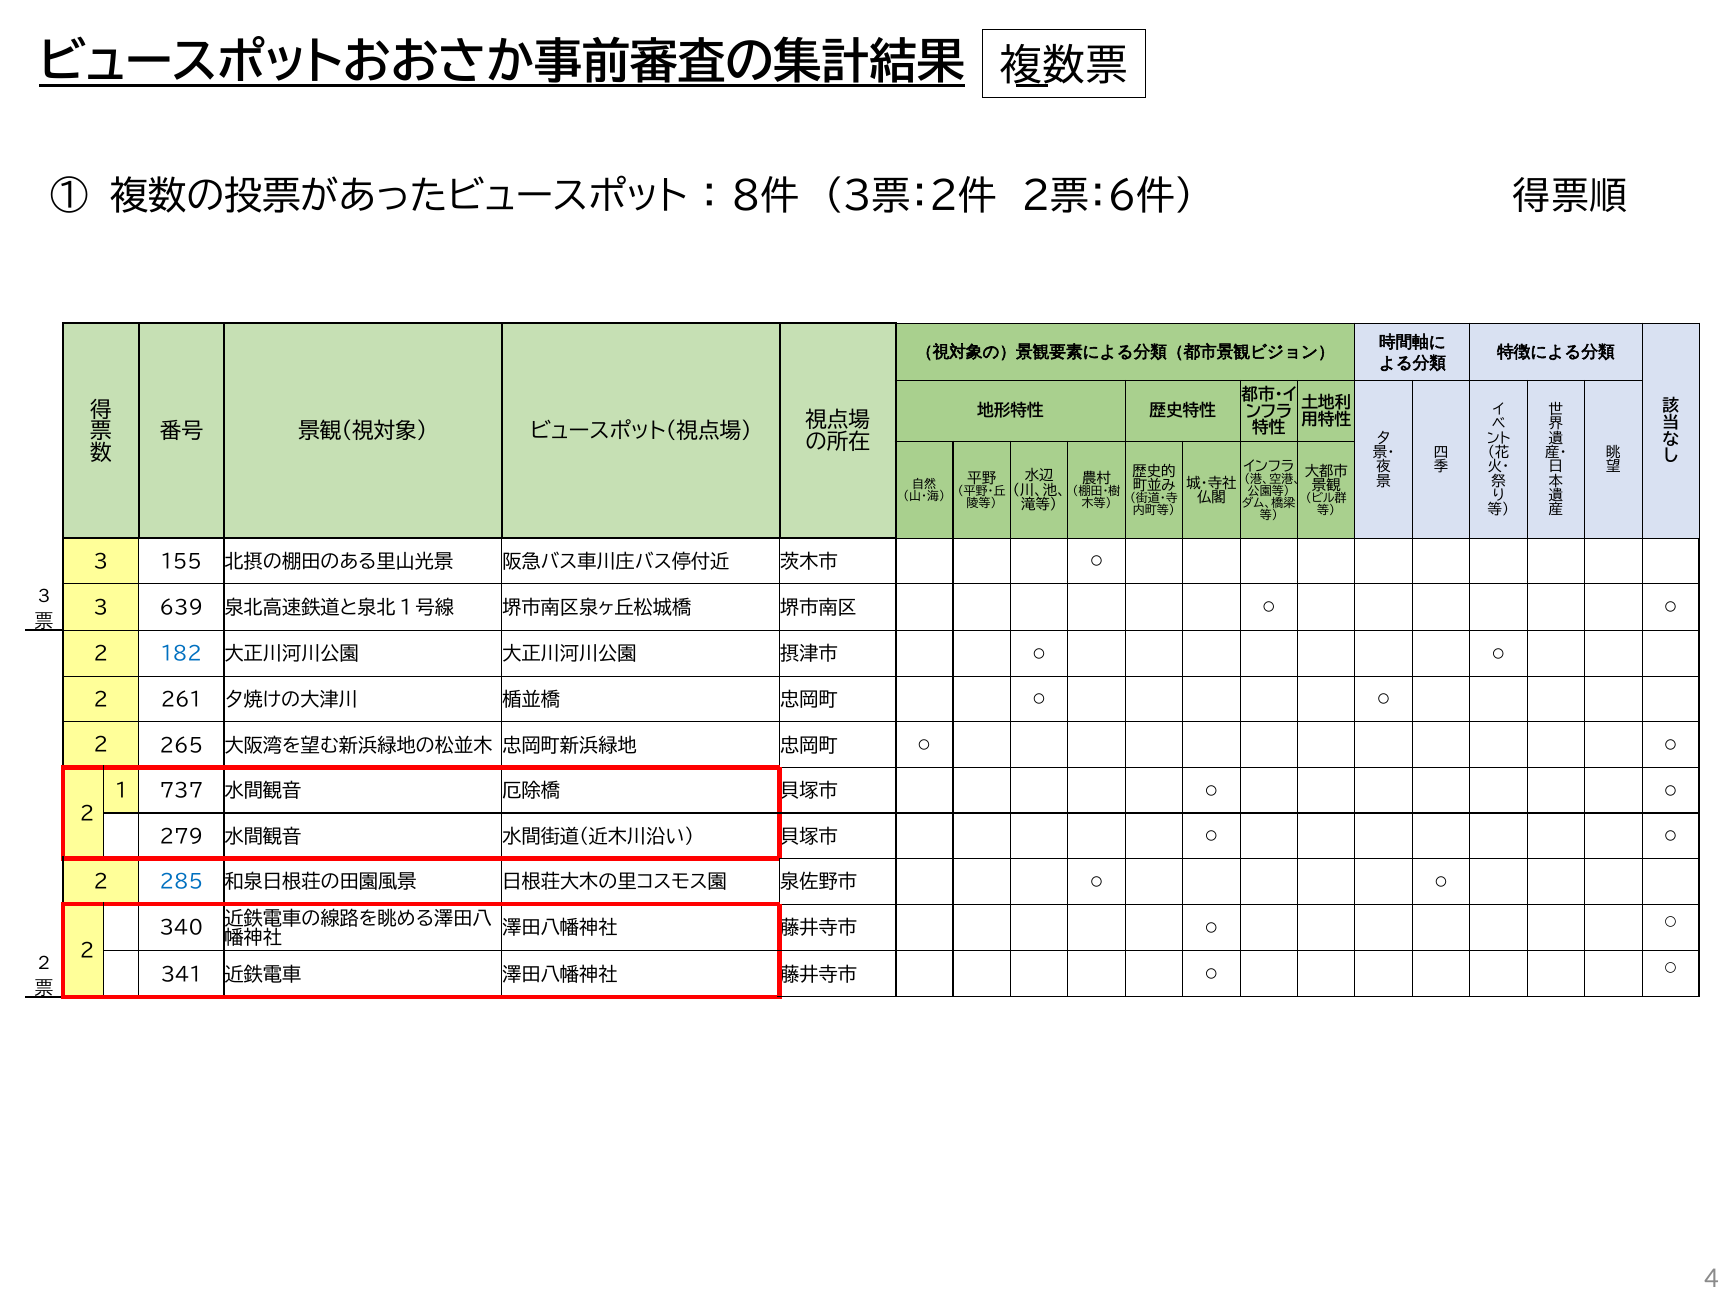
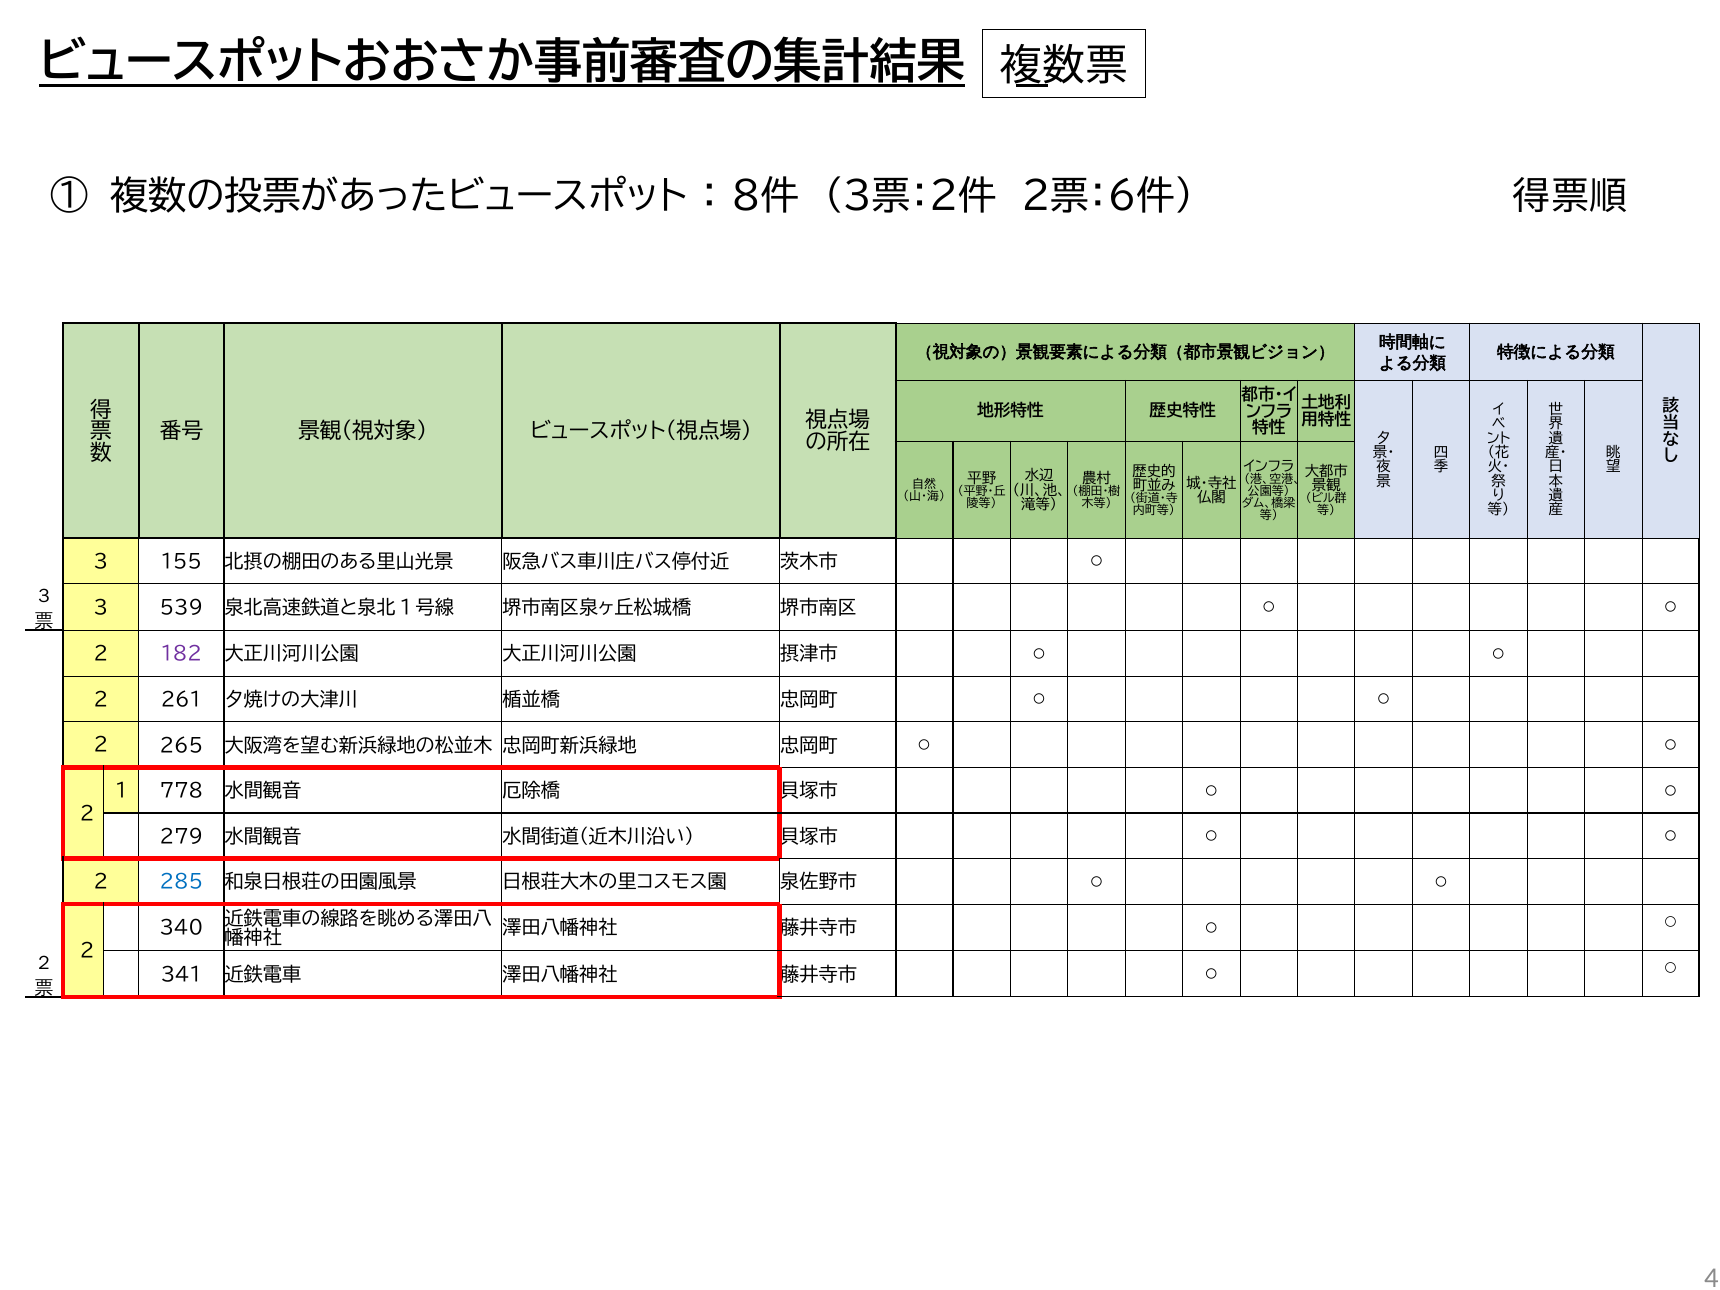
639: 639 -> 539
182 colour: blue -> purple
737: 737 -> 778
